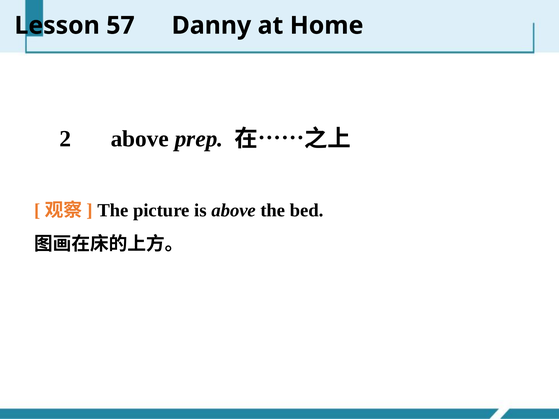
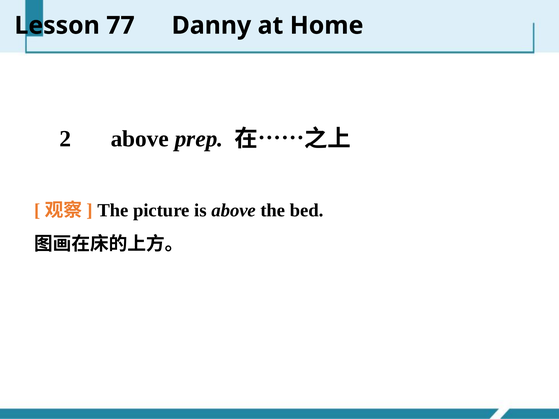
57: 57 -> 77
